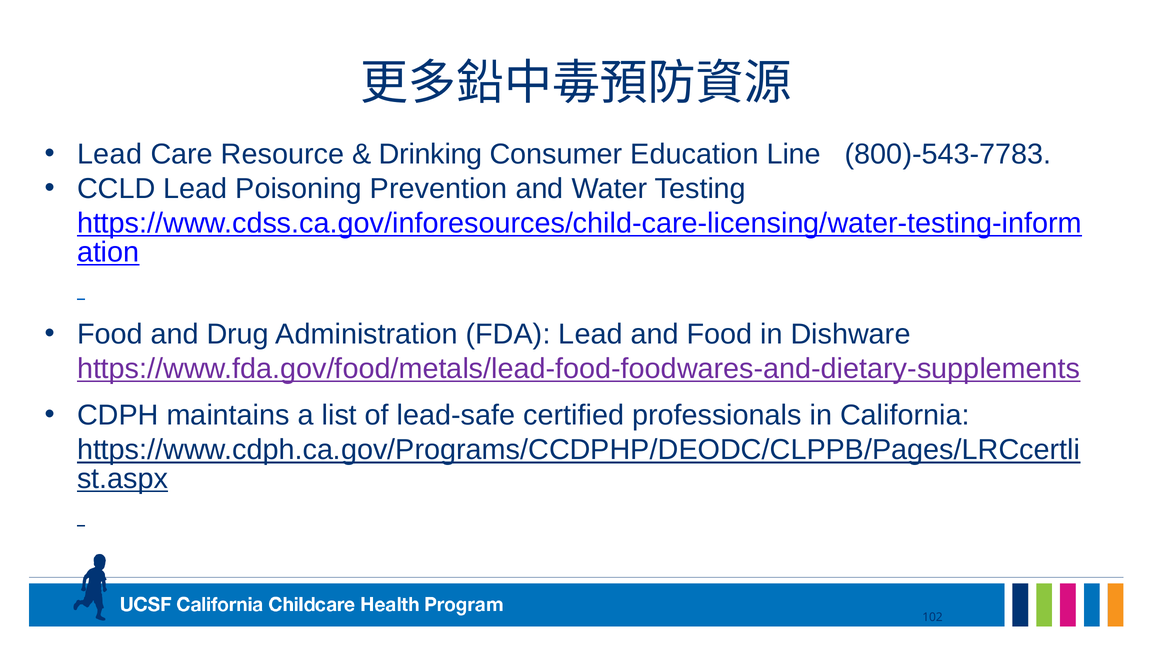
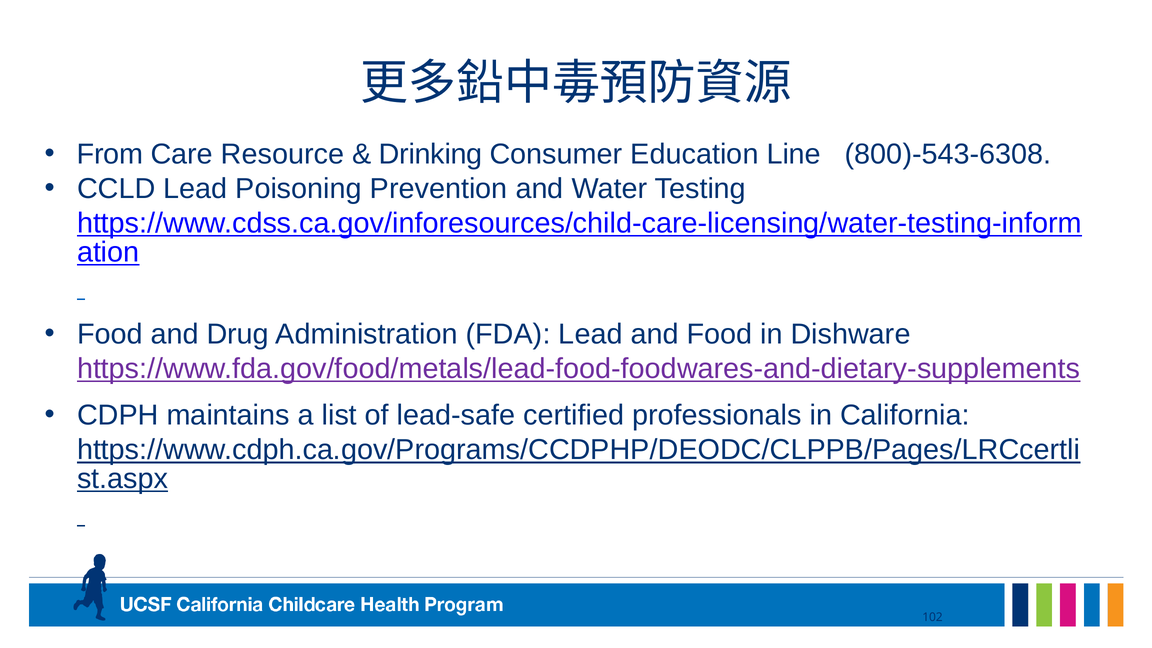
Lead at (110, 154): Lead -> From
800)-543-7783: 800)-543-7783 -> 800)-543-6308
